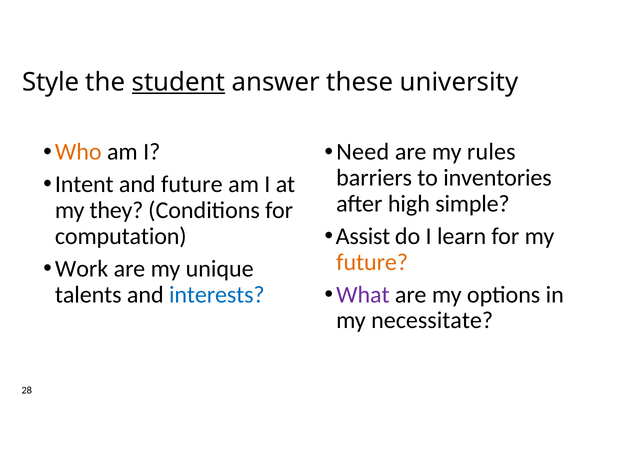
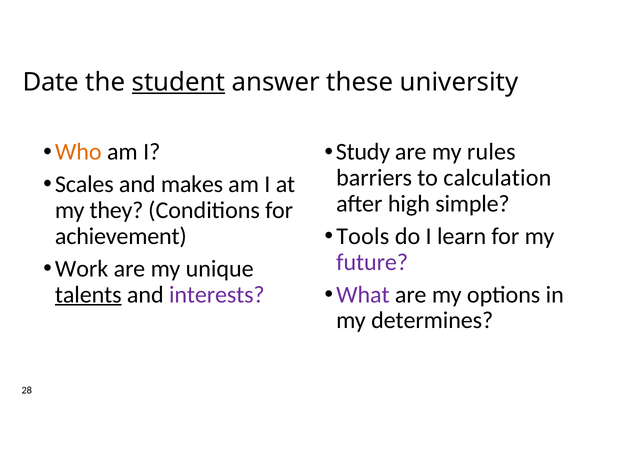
Style: Style -> Date
Need: Need -> Study
inventories: inventories -> calculation
Intent: Intent -> Scales
and future: future -> makes
Assist: Assist -> Tools
computation: computation -> achievement
future at (372, 262) colour: orange -> purple
talents underline: none -> present
interests colour: blue -> purple
necessitate: necessitate -> determines
